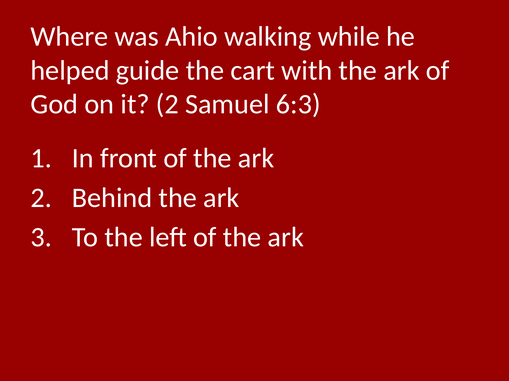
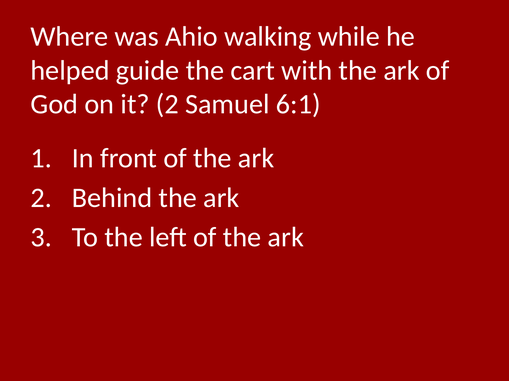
6:3: 6:3 -> 6:1
